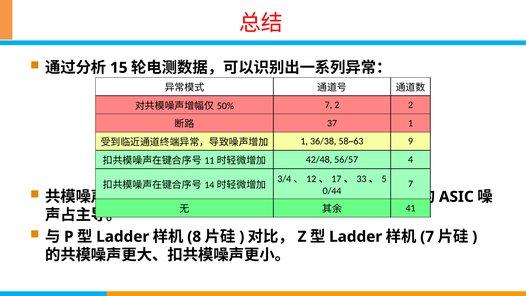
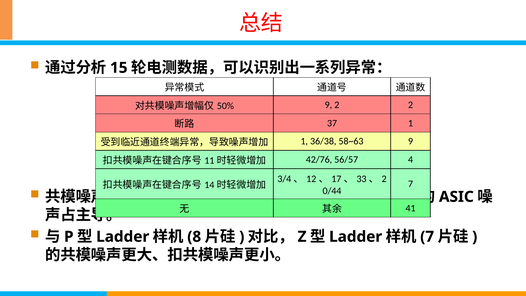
7 at (328, 105): 7 -> 9
42/48: 42/48 -> 42/76
5 at (384, 179): 5 -> 2
